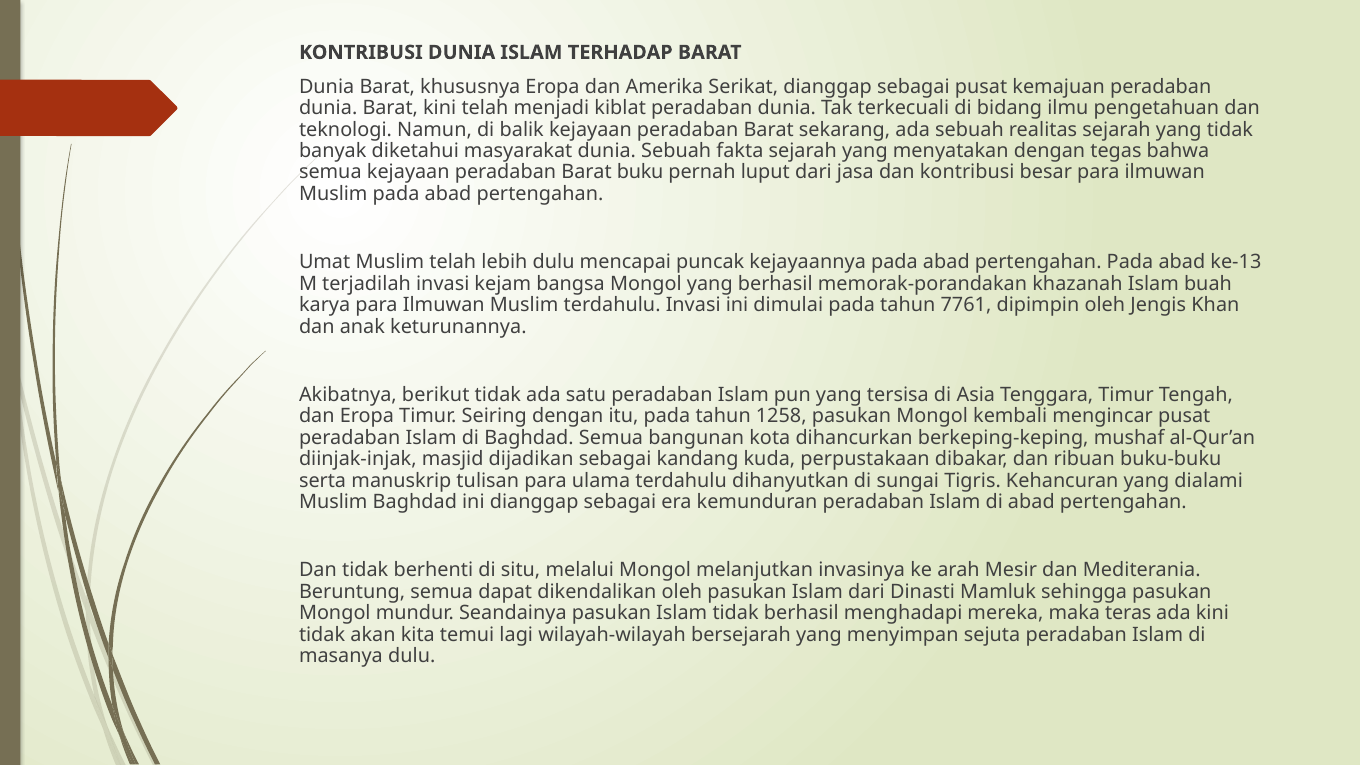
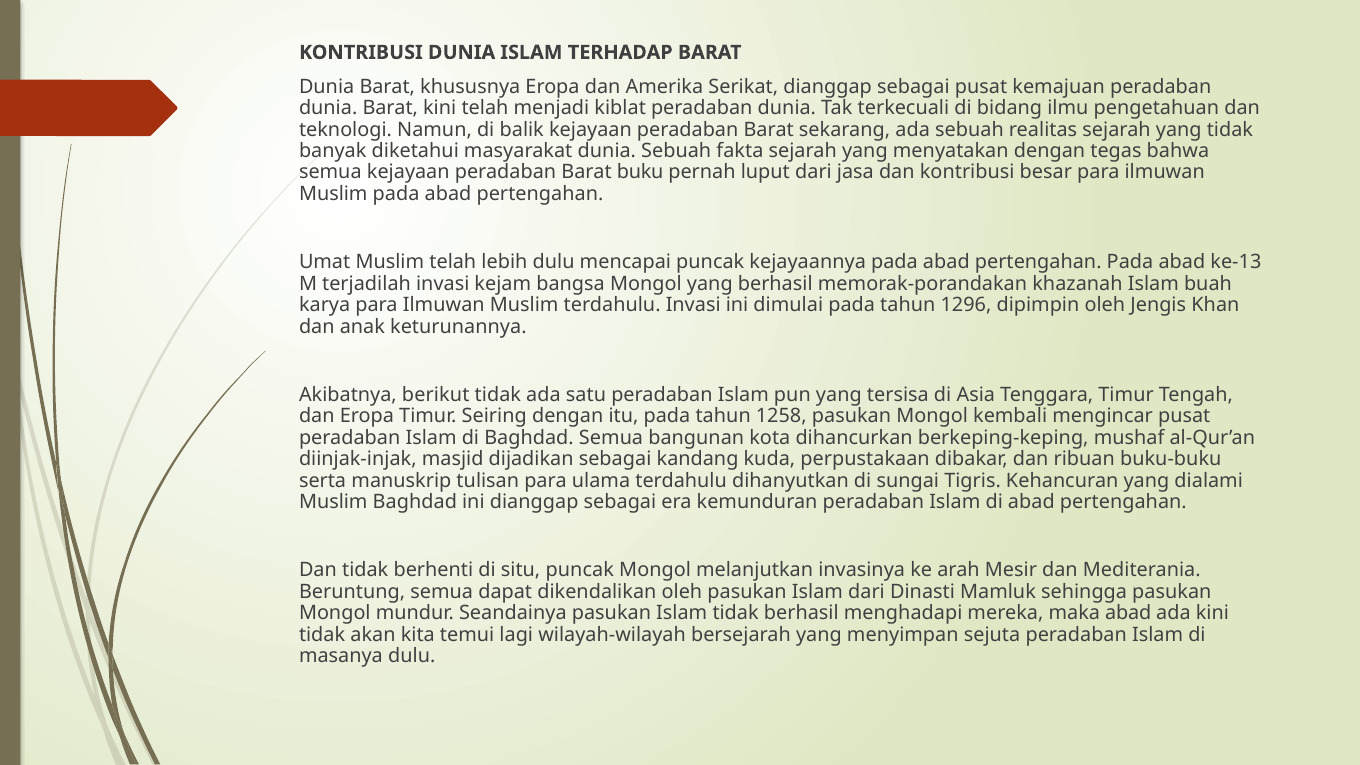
7761: 7761 -> 1296
situ melalui: melalui -> puncak
maka teras: teras -> abad
